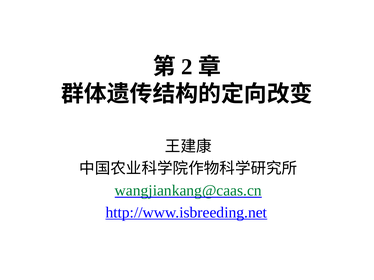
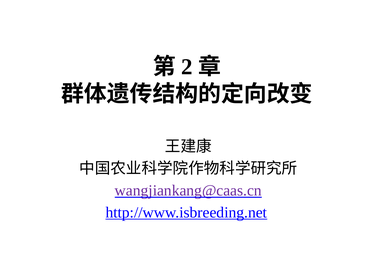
wangjiankang@caas.cn colour: green -> purple
